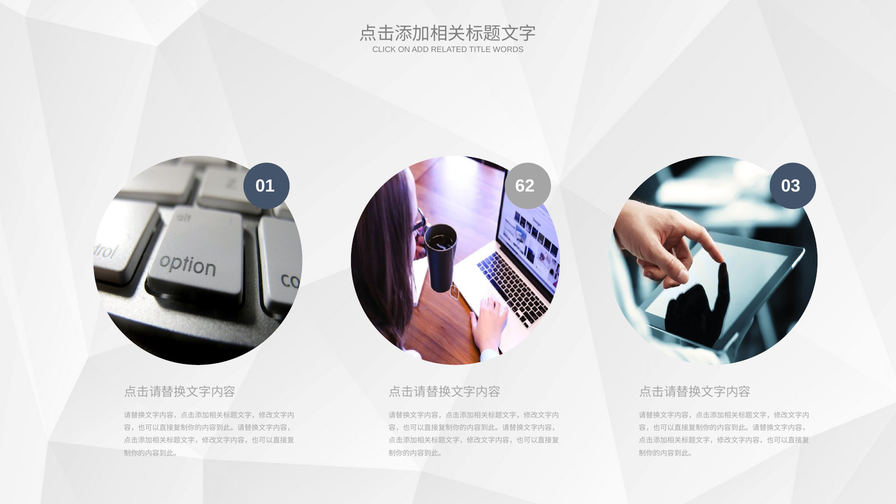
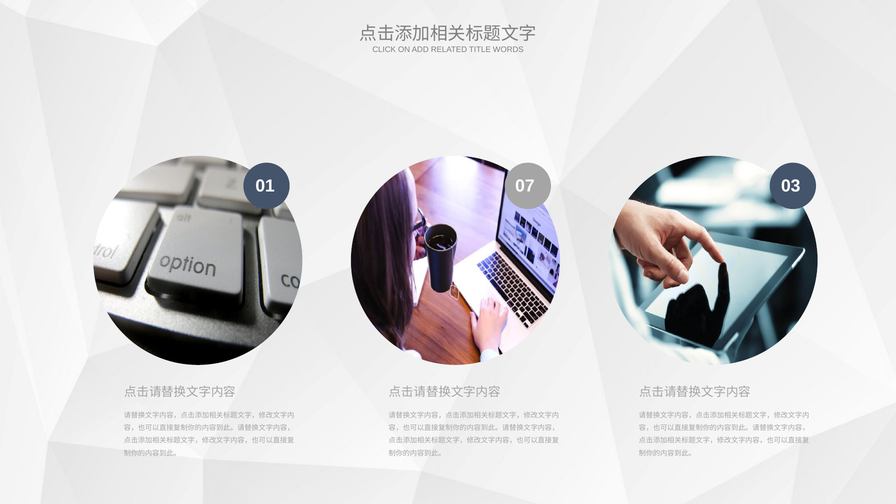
62: 62 -> 07
